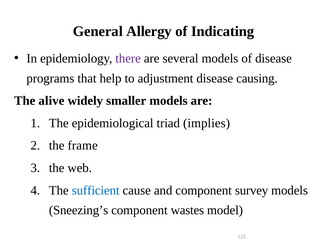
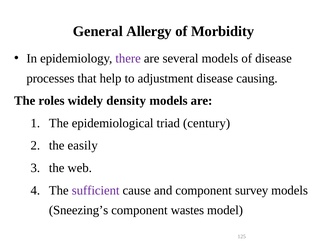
Indicating: Indicating -> Morbidity
programs: programs -> processes
alive: alive -> roles
smaller: smaller -> density
implies: implies -> century
frame: frame -> easily
sufficient colour: blue -> purple
